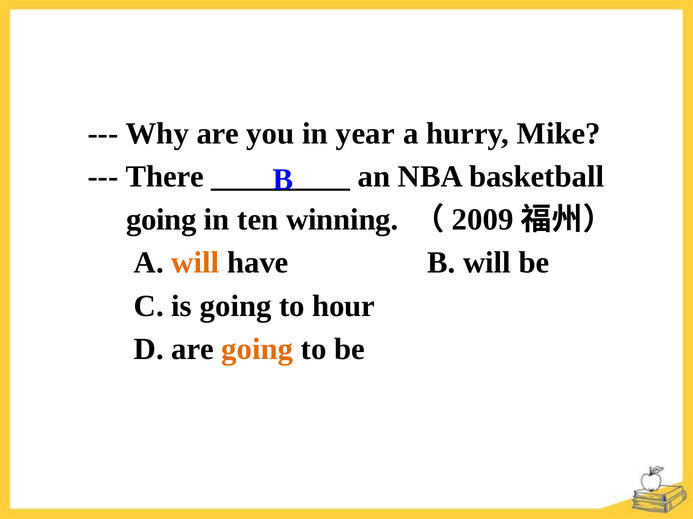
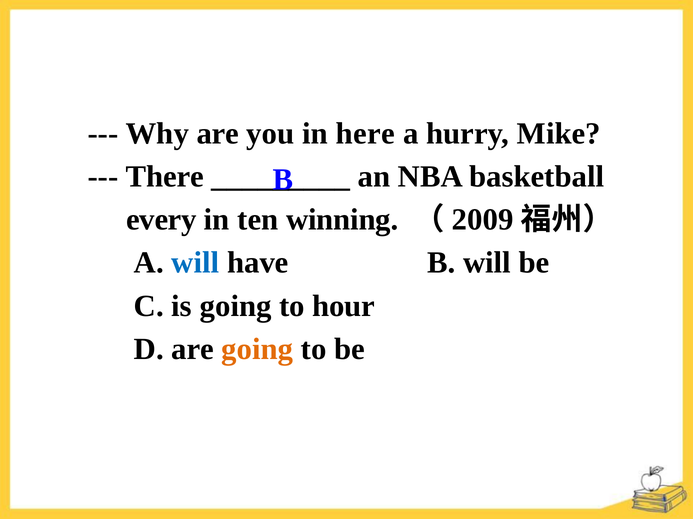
year: year -> here
going at (161, 220): going -> every
will at (195, 263) colour: orange -> blue
